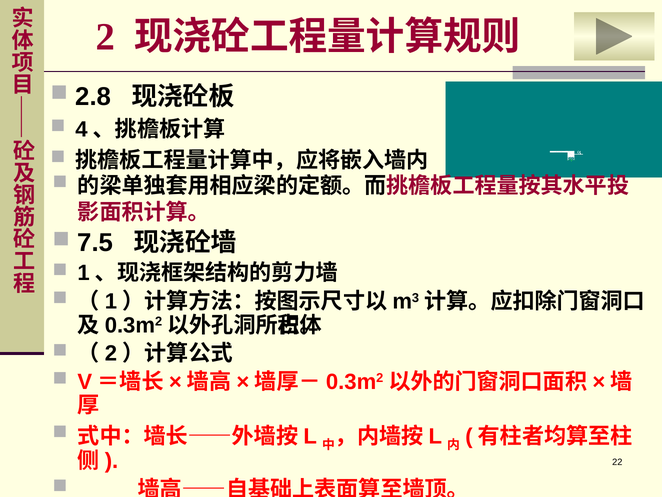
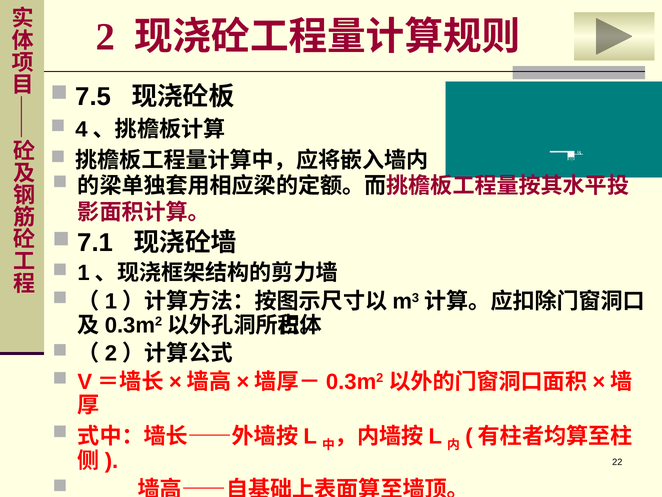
2.8: 2.8 -> 7.5
7.5: 7.5 -> 7.1
